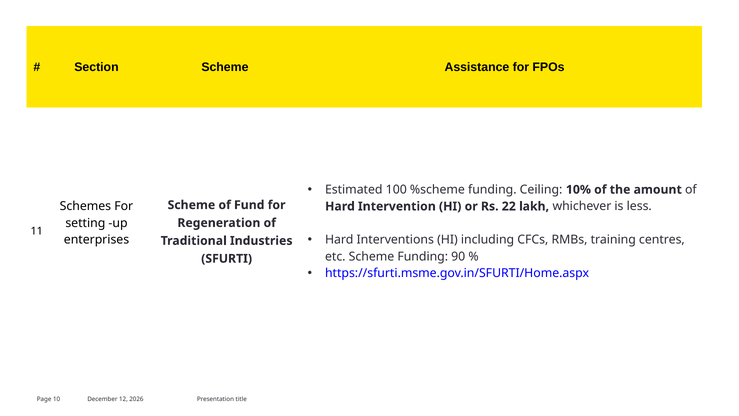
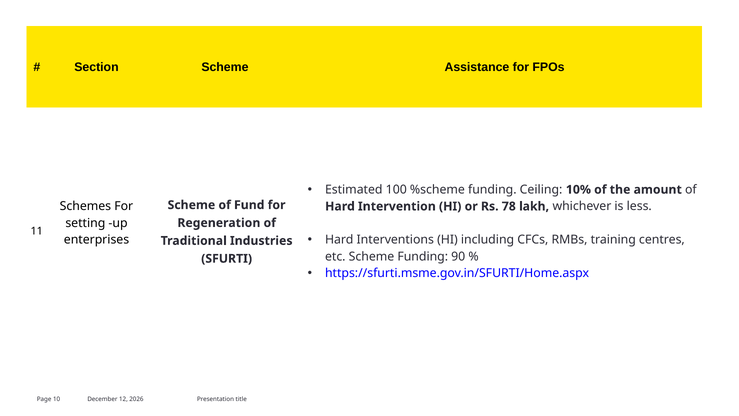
22: 22 -> 78
